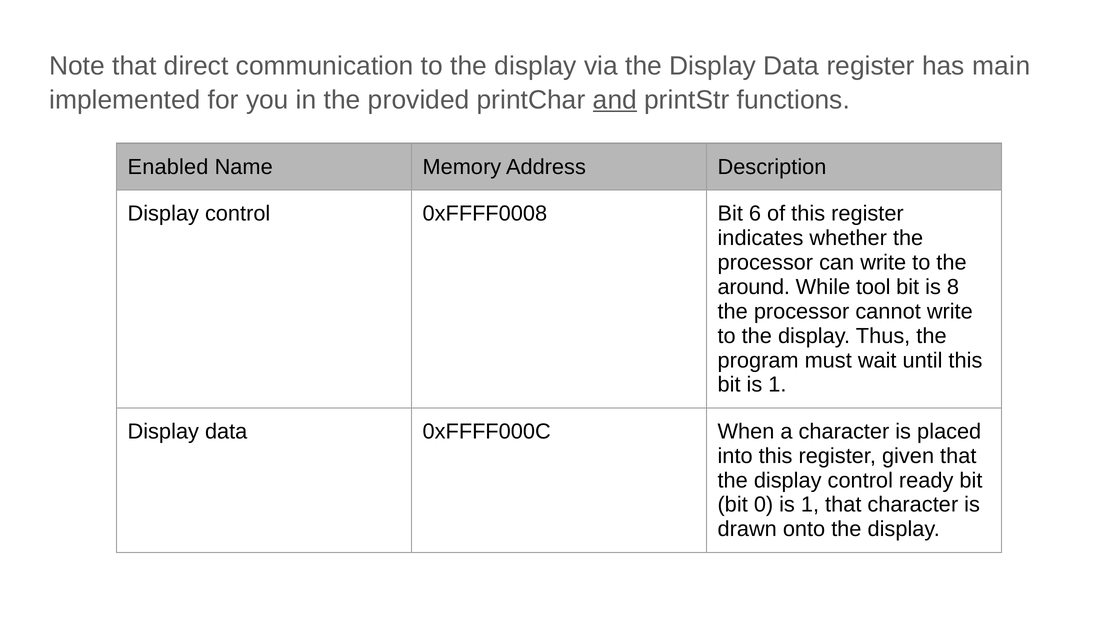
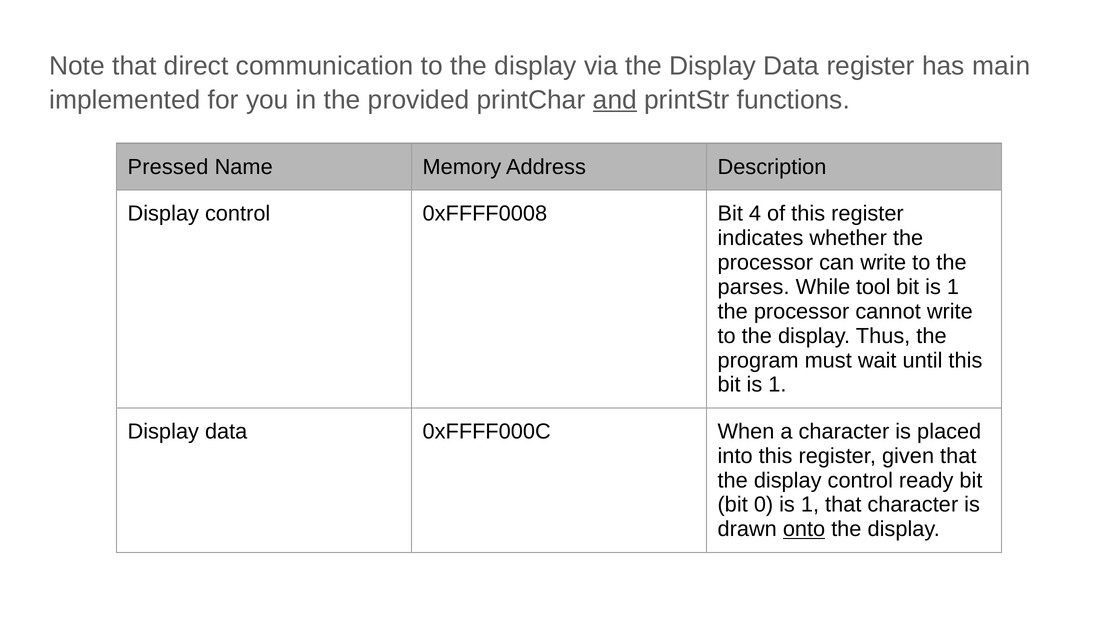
Enabled: Enabled -> Pressed
6: 6 -> 4
around: around -> parses
8 at (953, 287): 8 -> 1
onto underline: none -> present
